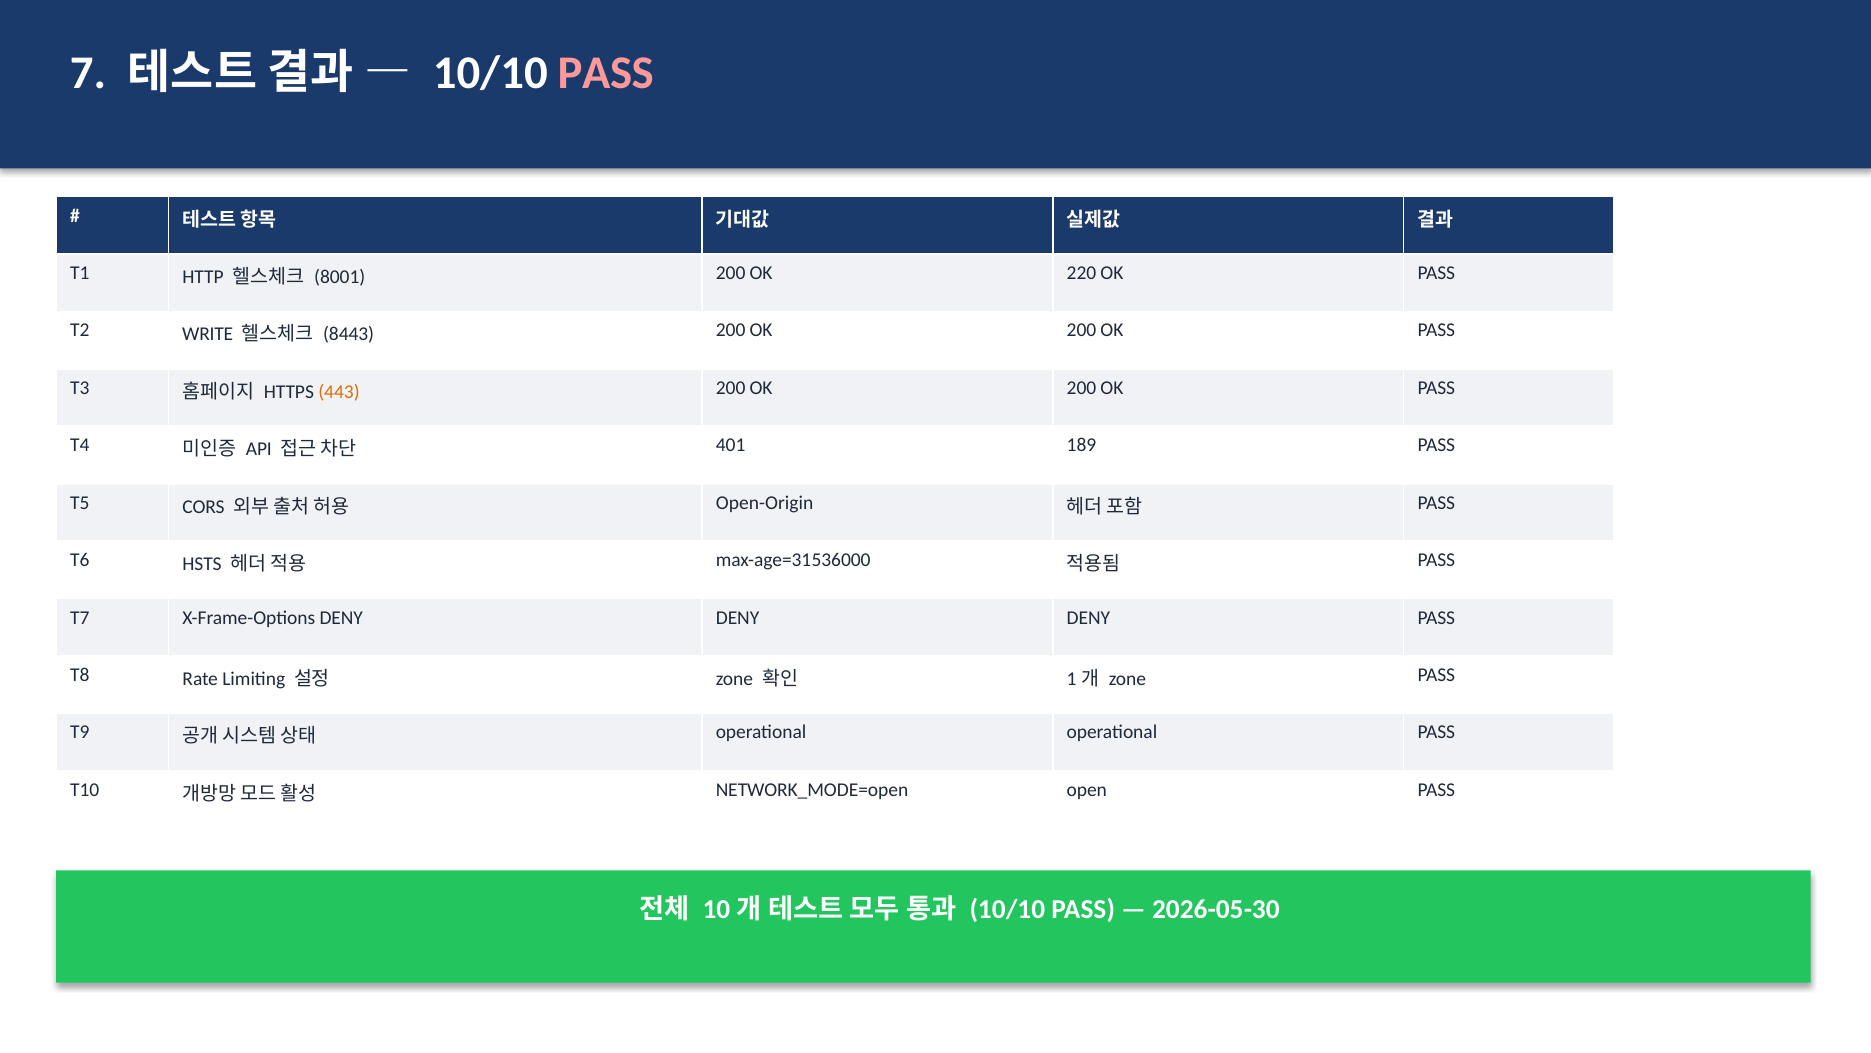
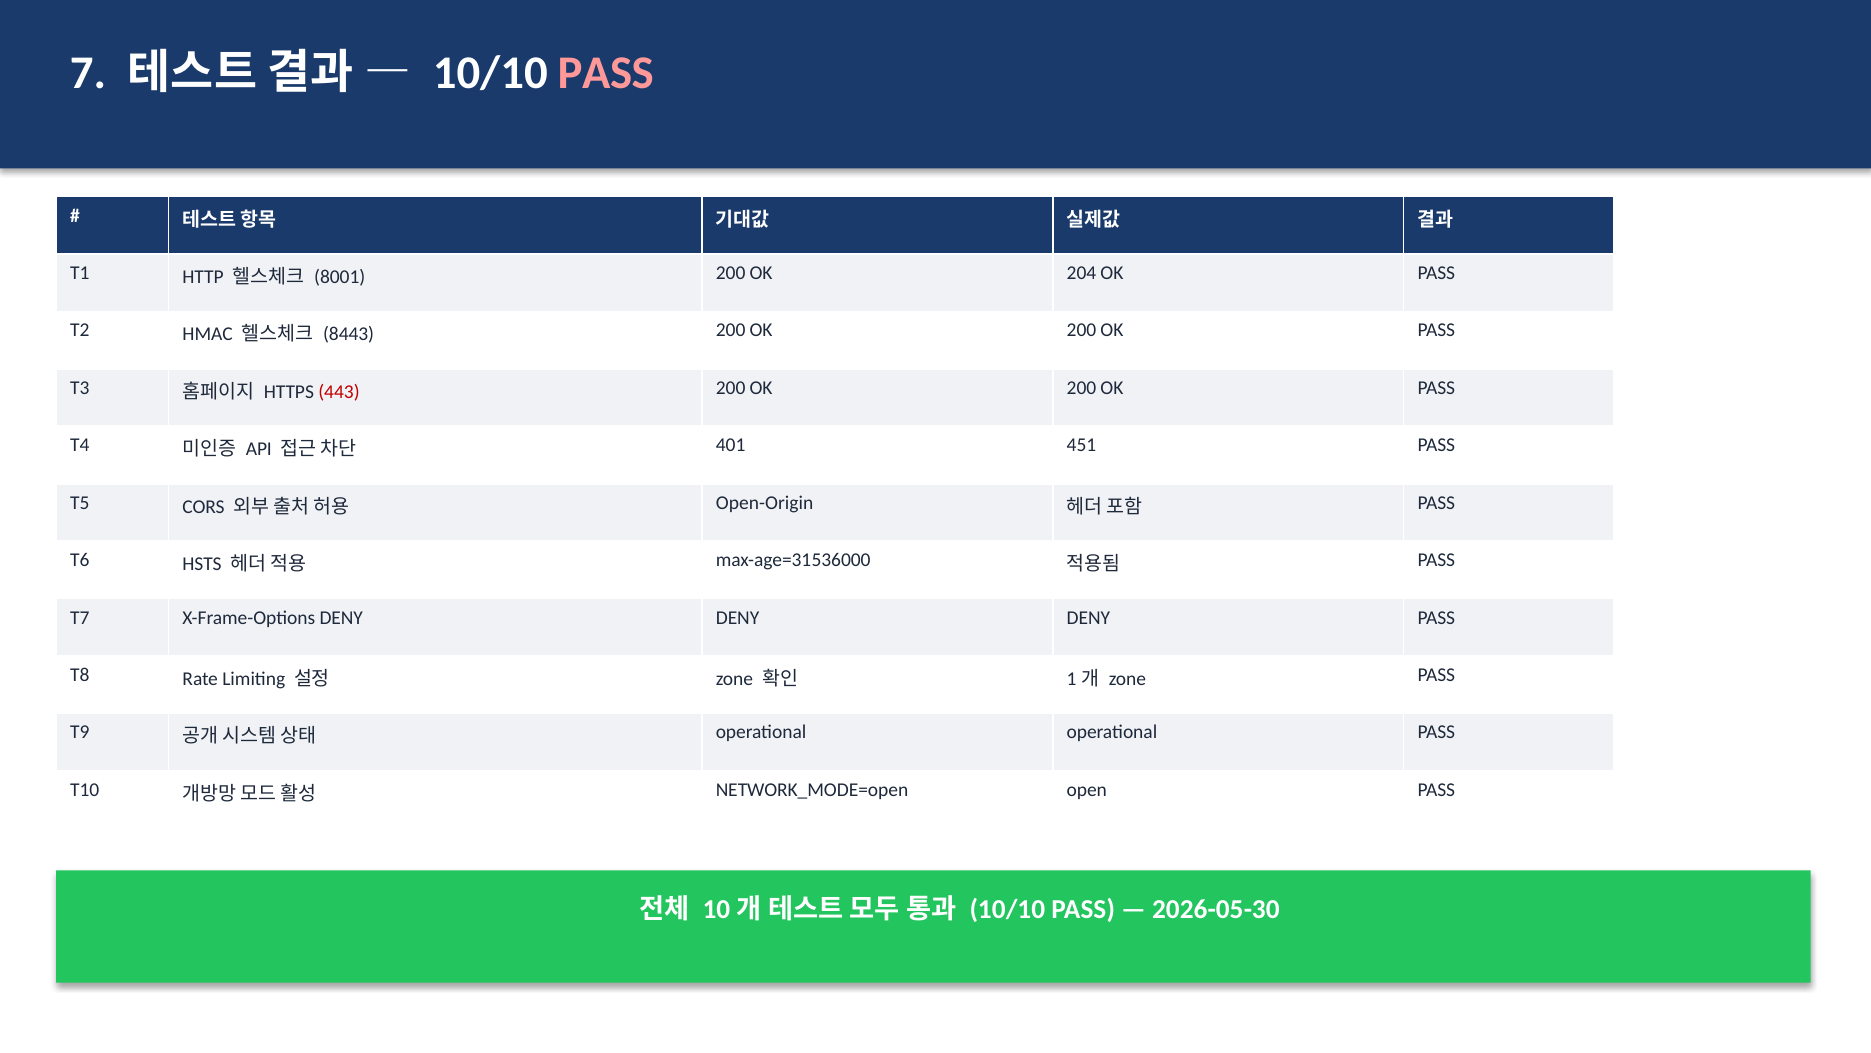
220: 220 -> 204
WRITE: WRITE -> HMAC
443 colour: orange -> red
189: 189 -> 451
